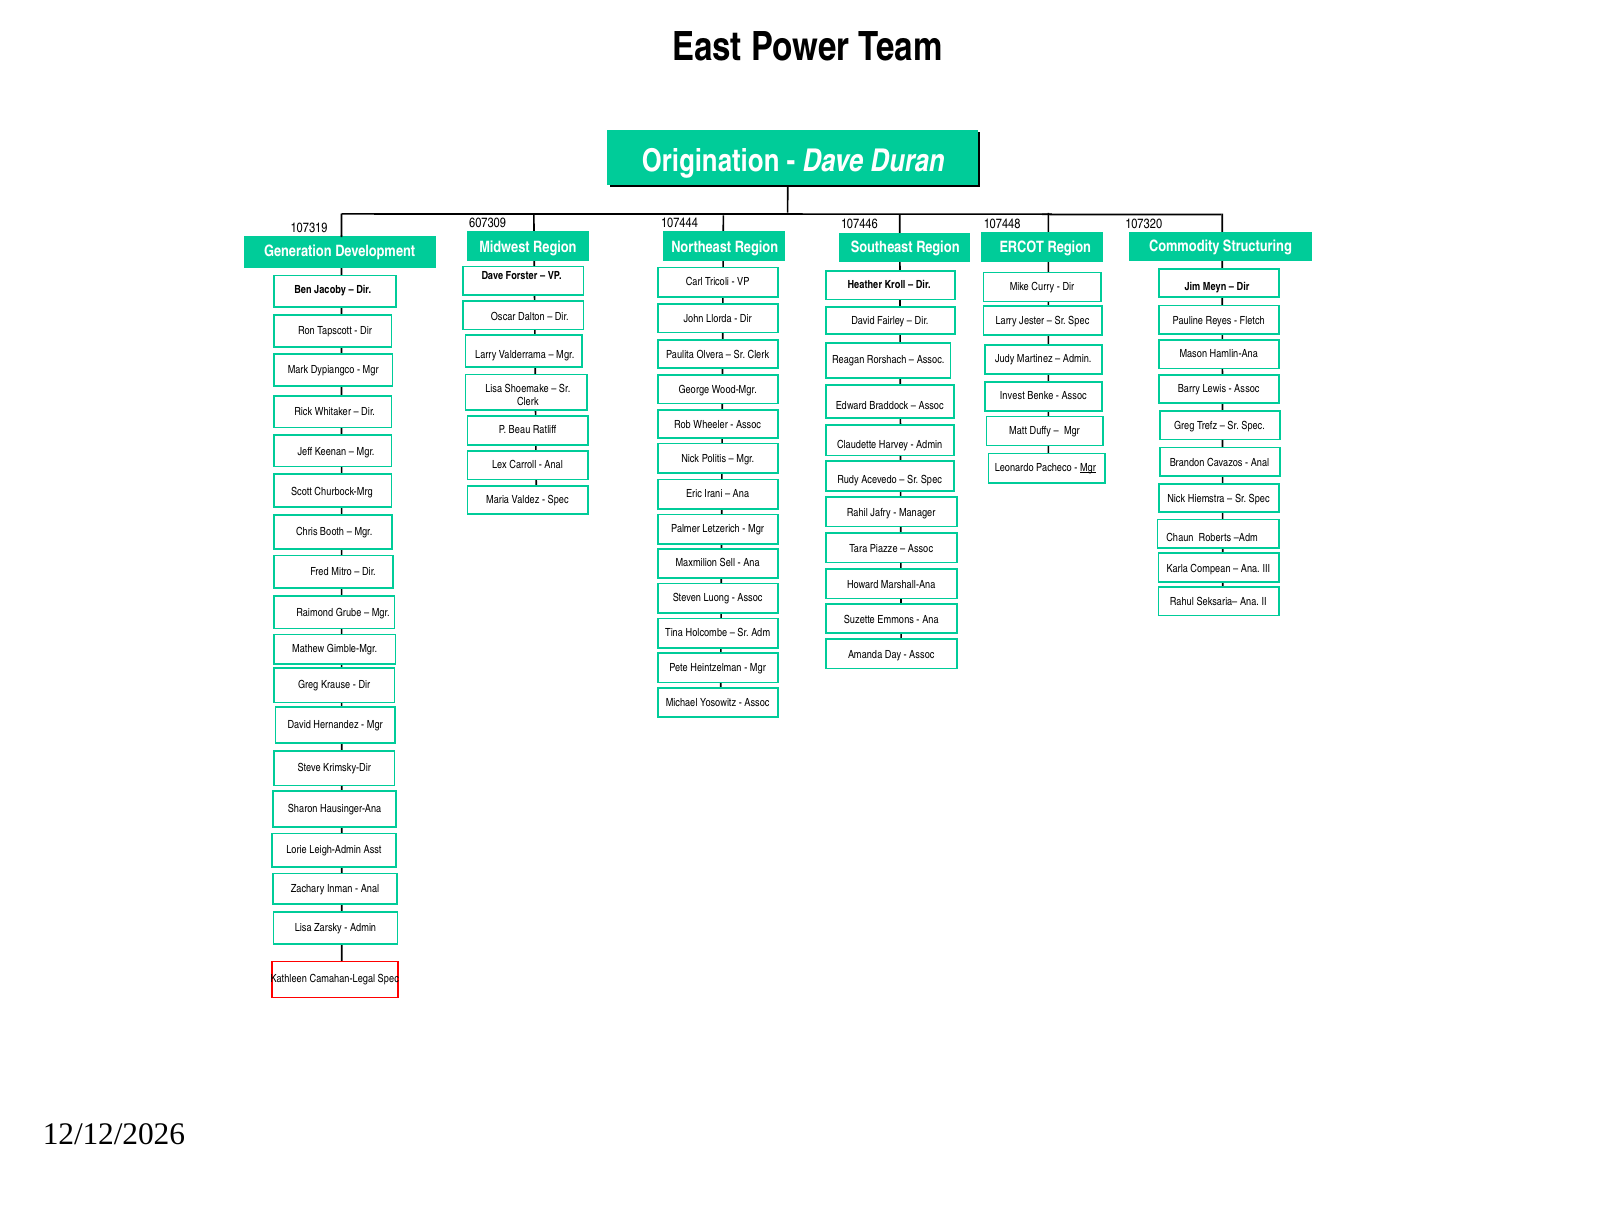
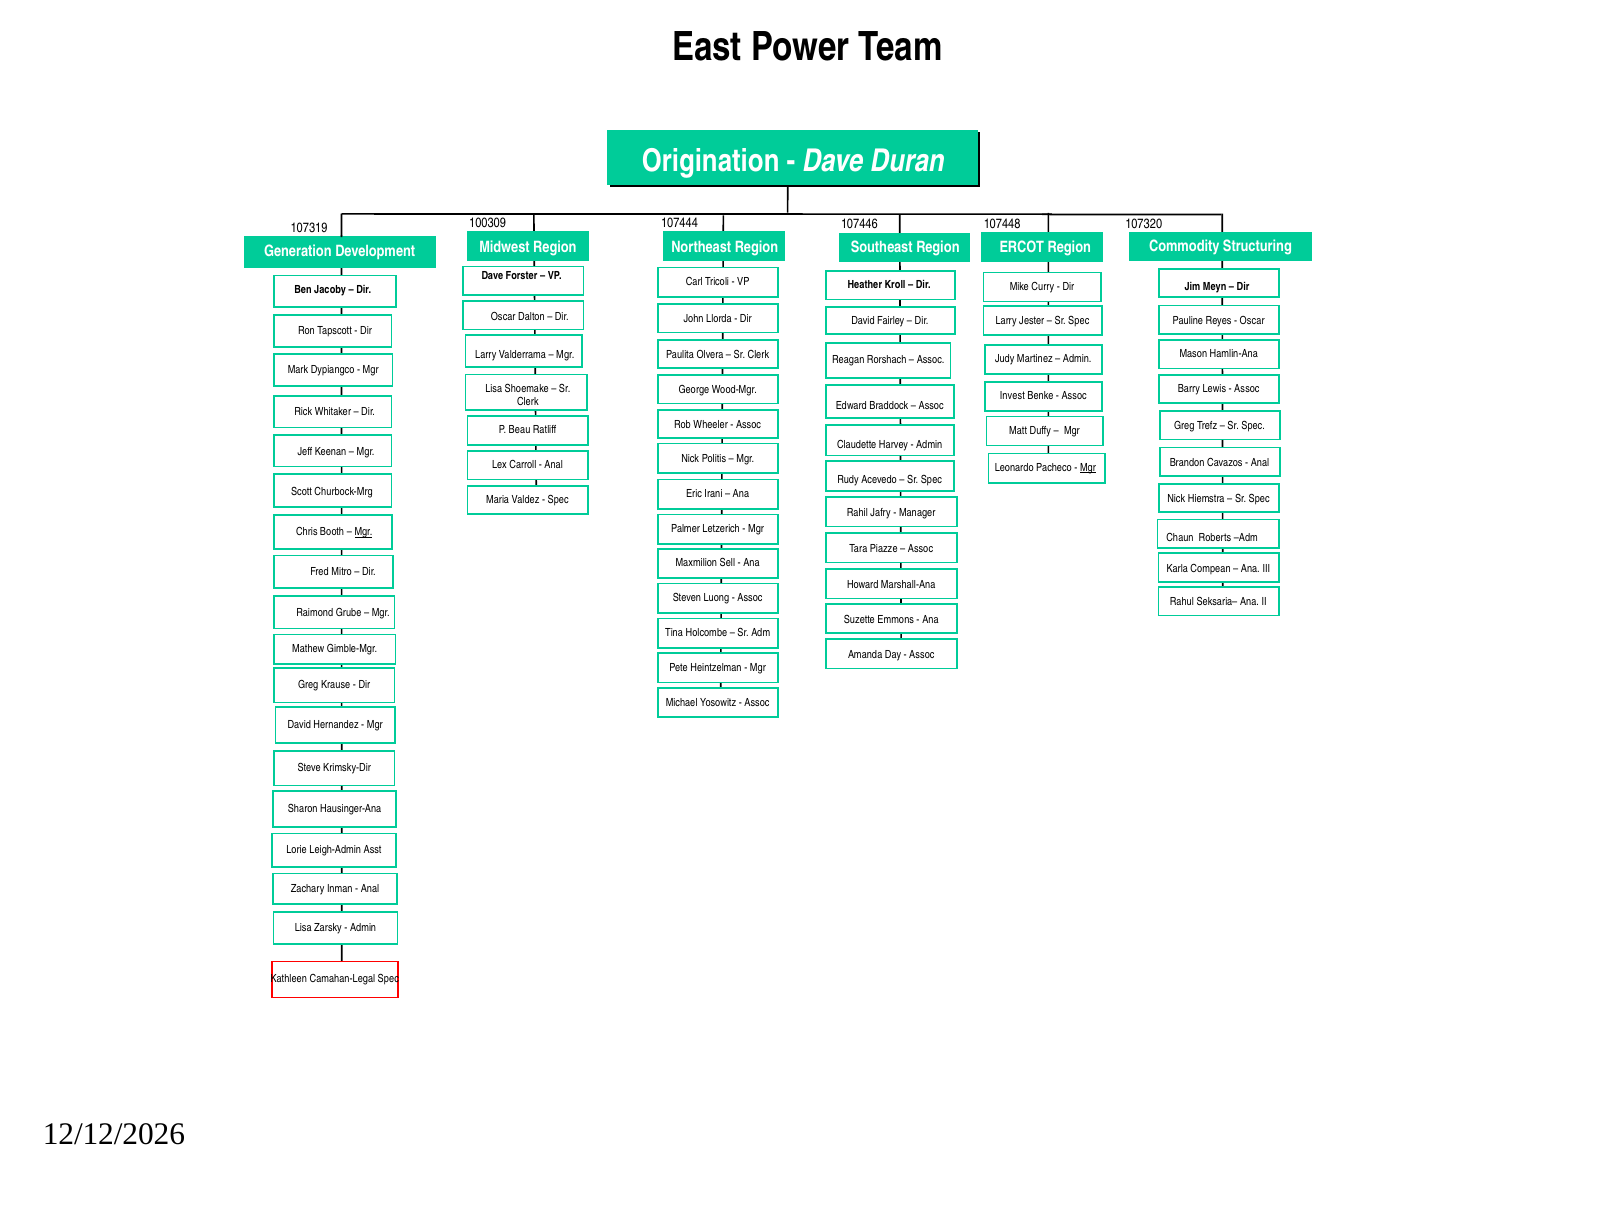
607309: 607309 -> 100309
Fletch at (1252, 321): Fletch -> Oscar
Mgr at (364, 532) underline: none -> present
